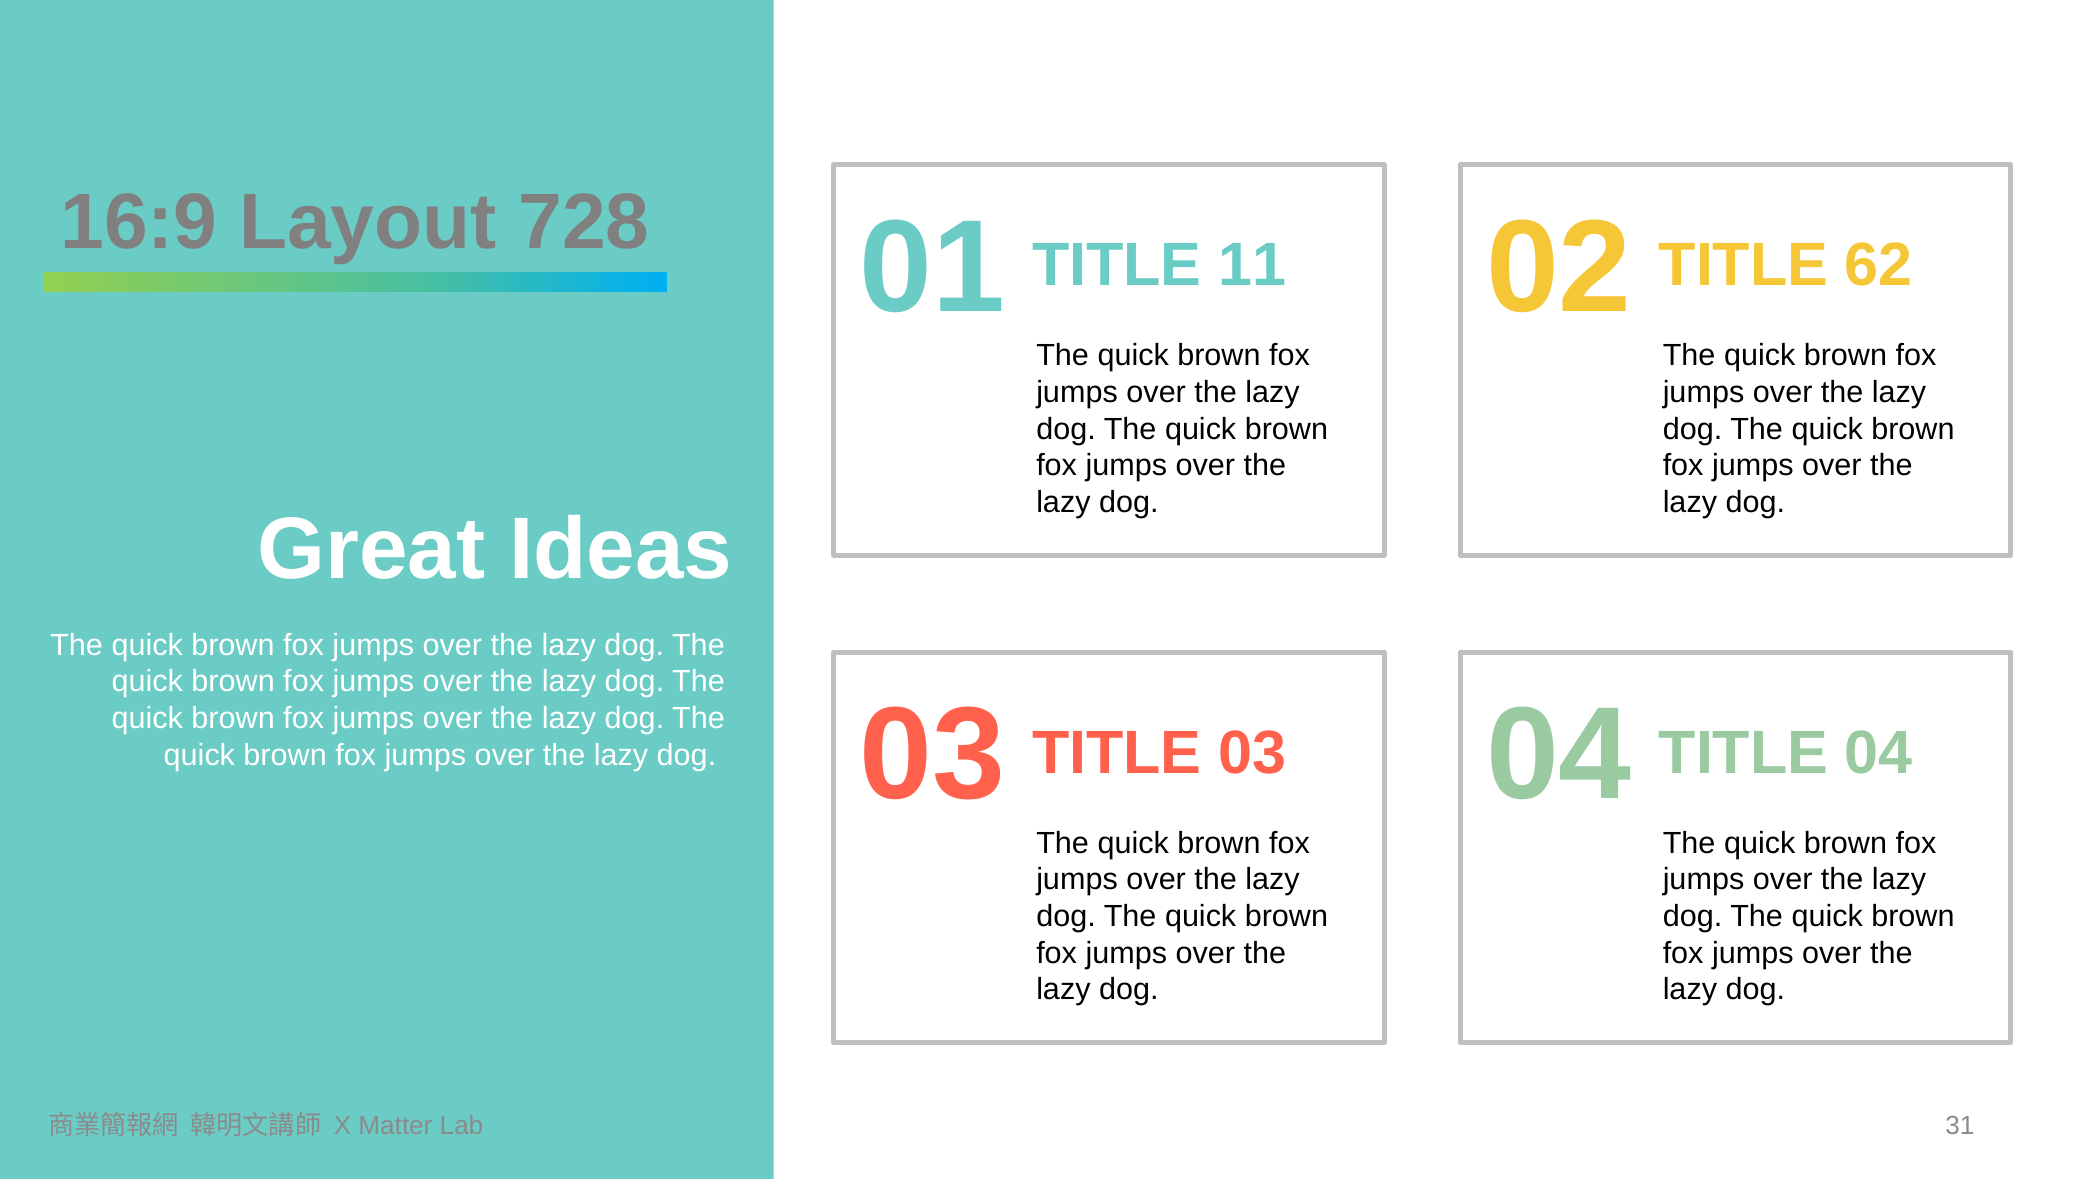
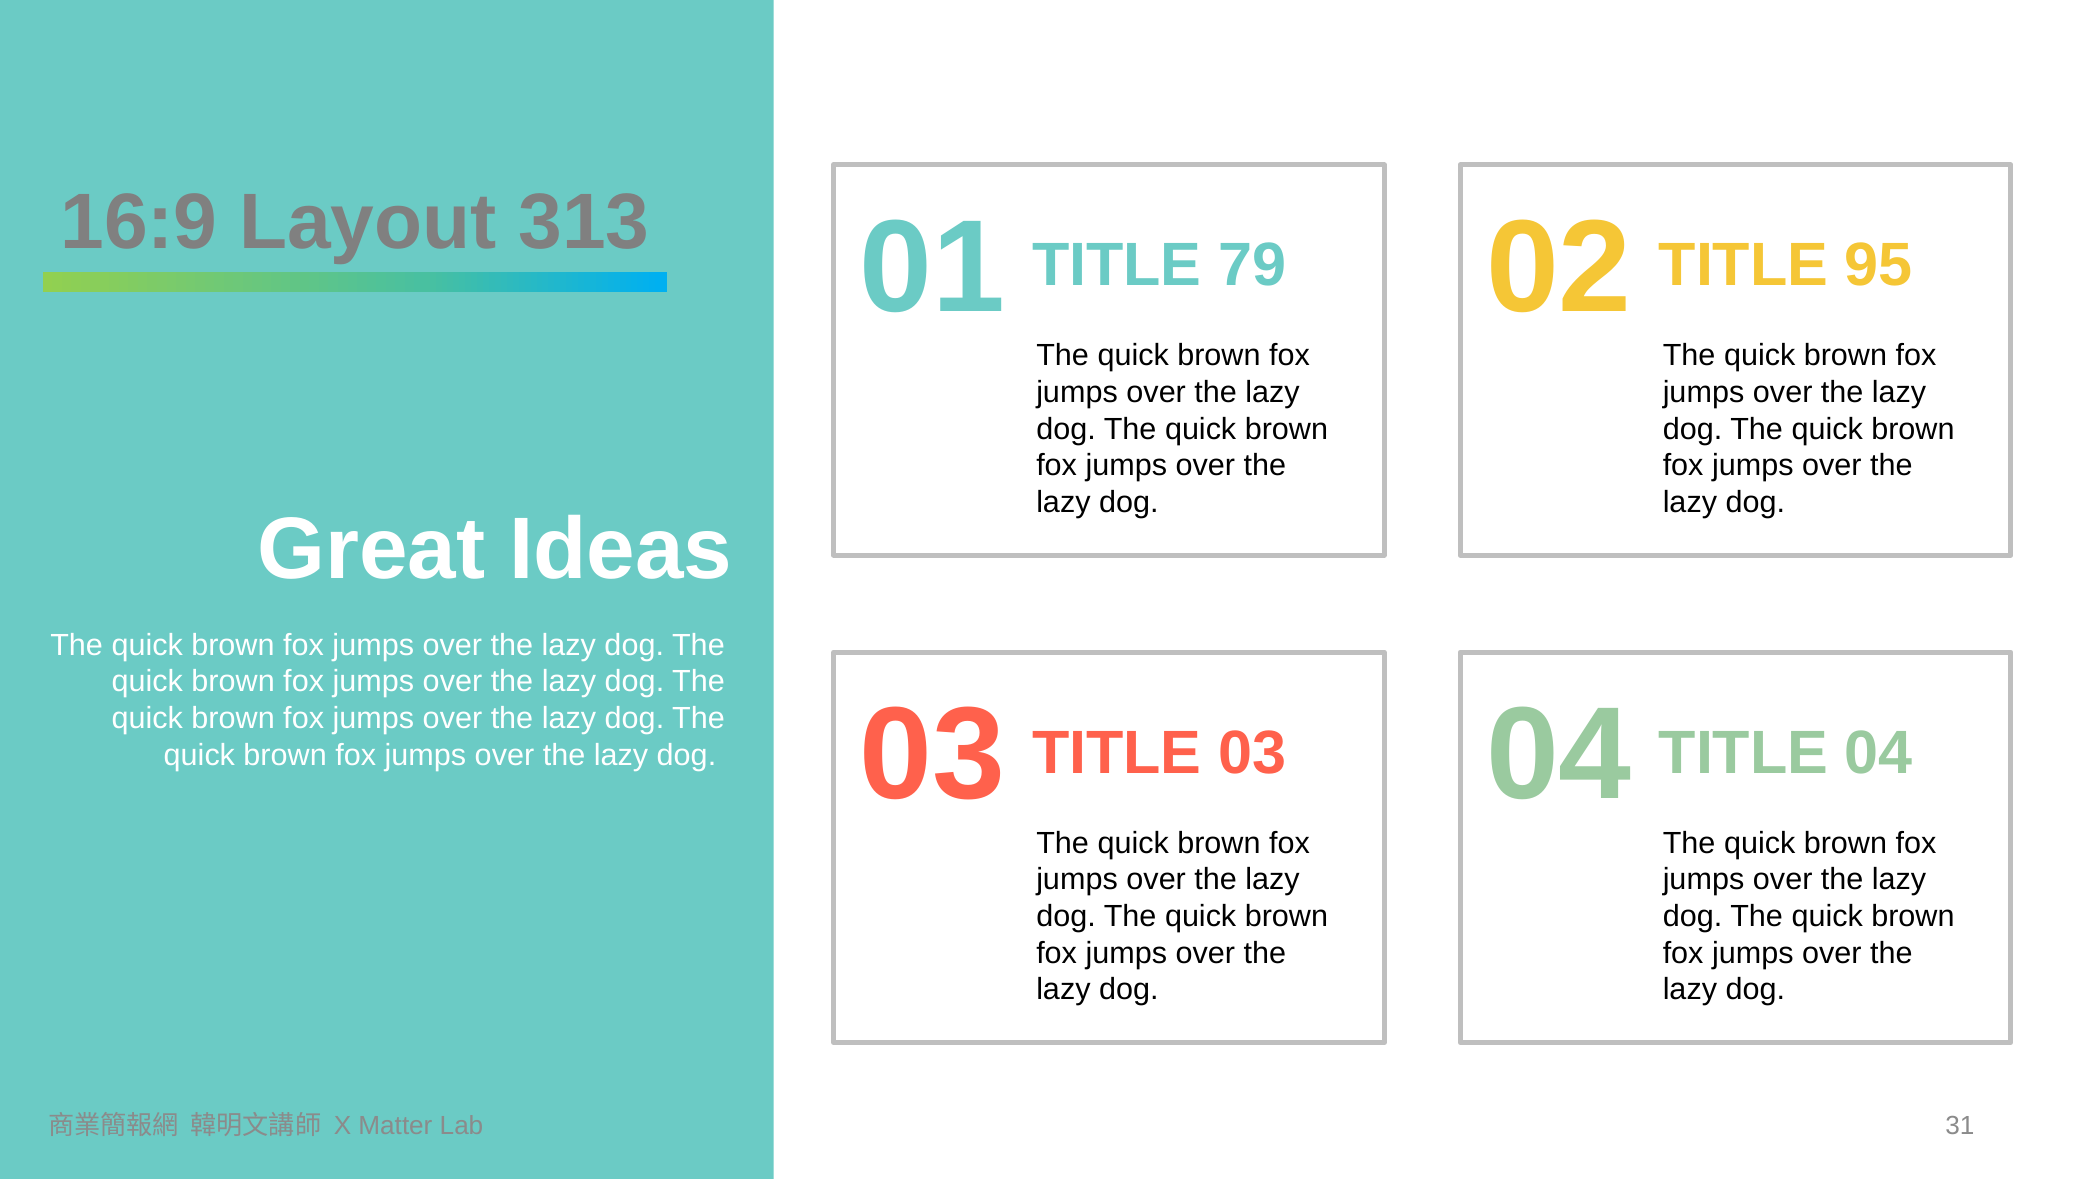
728: 728 -> 313
11: 11 -> 79
62: 62 -> 95
